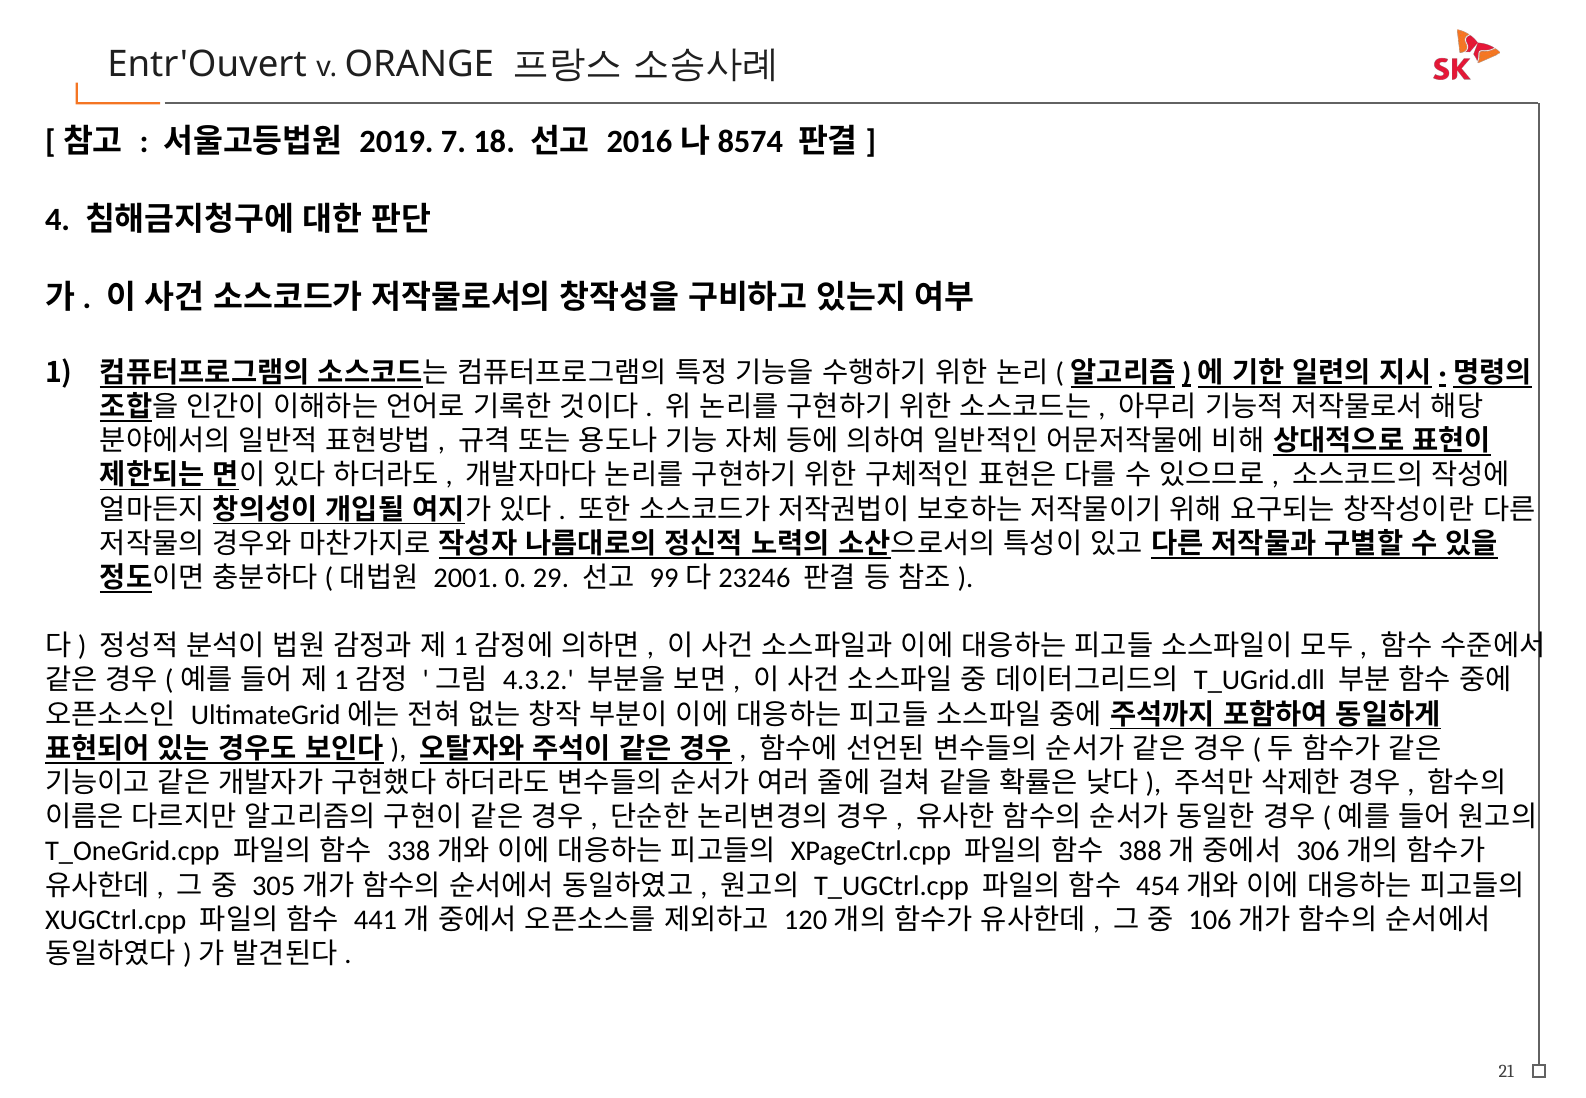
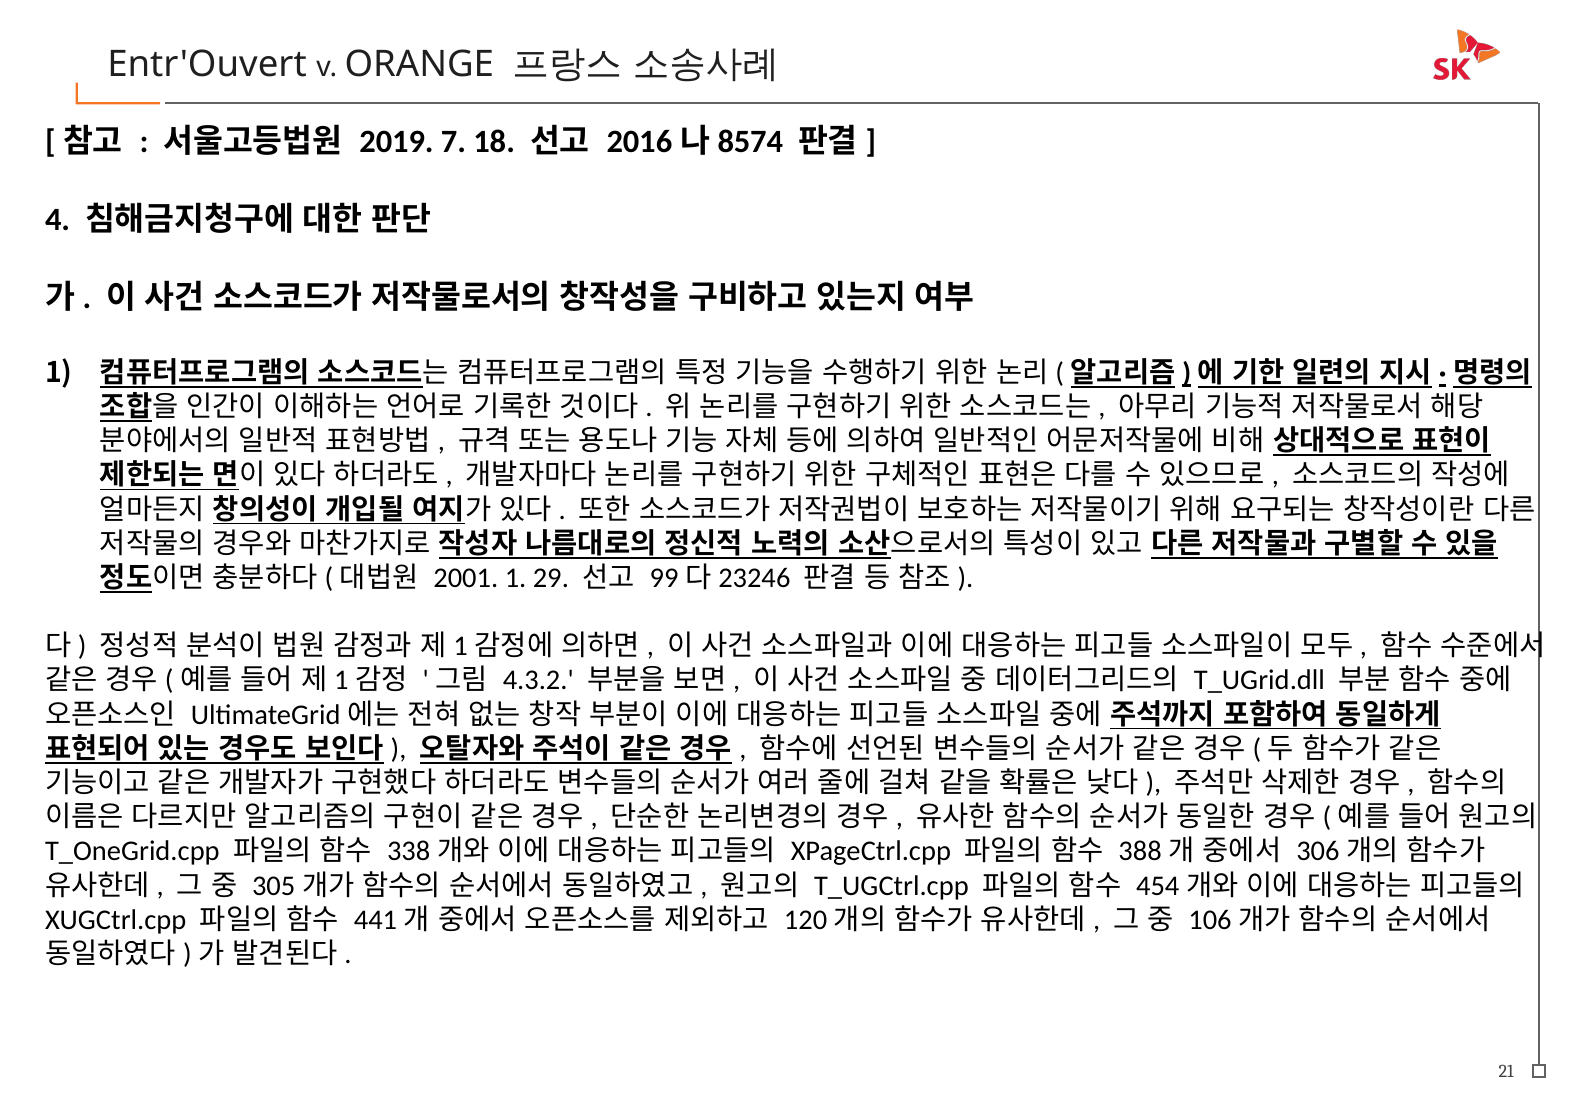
2001 0: 0 -> 1
